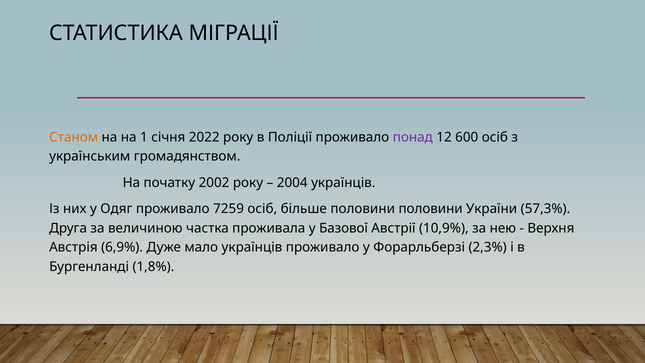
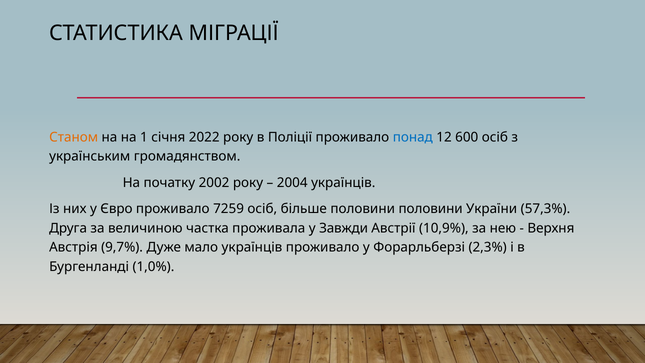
понад colour: purple -> blue
Одяг: Одяг -> Євро
Базової: Базової -> Завжди
6,9%: 6,9% -> 9,7%
1,8%: 1,8% -> 1,0%
